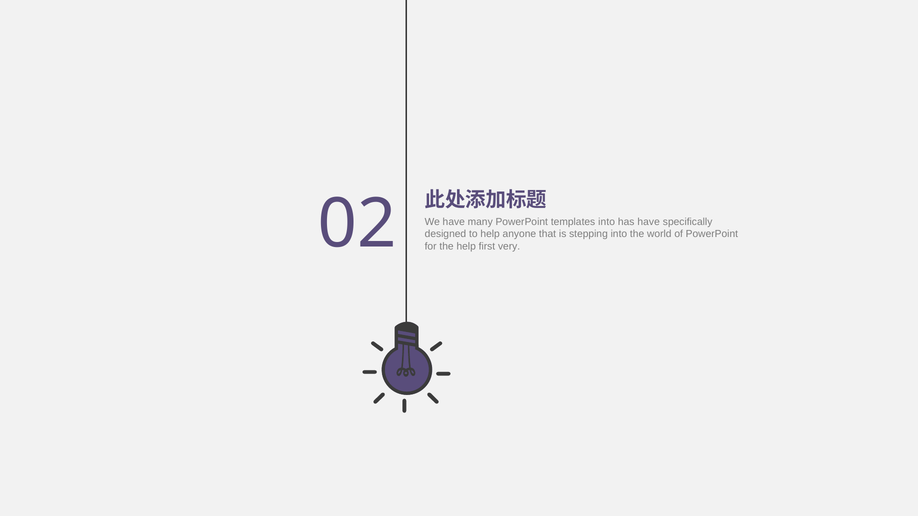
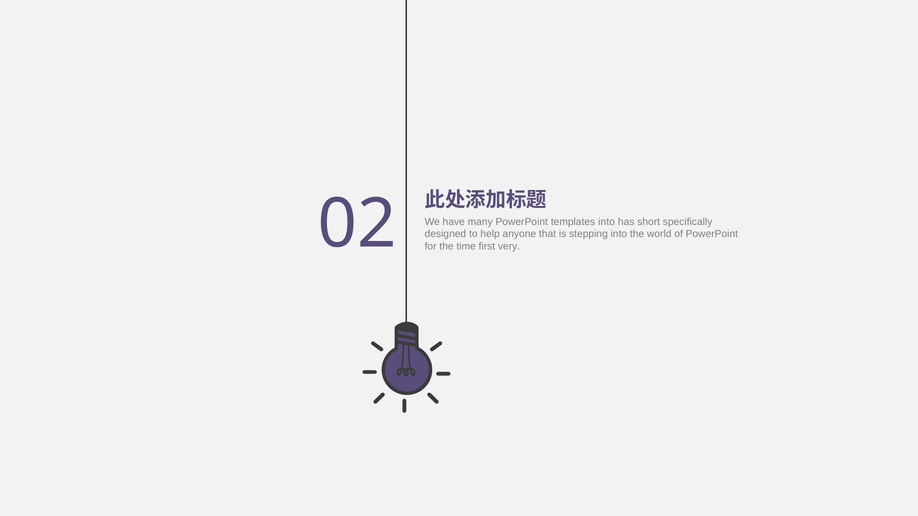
has have: have -> short
the help: help -> time
